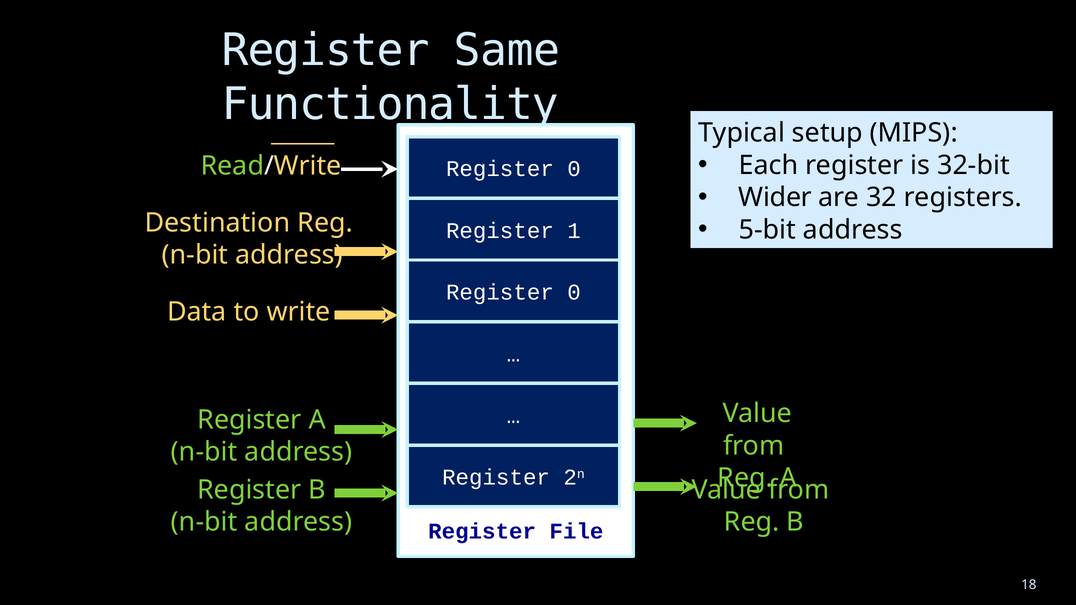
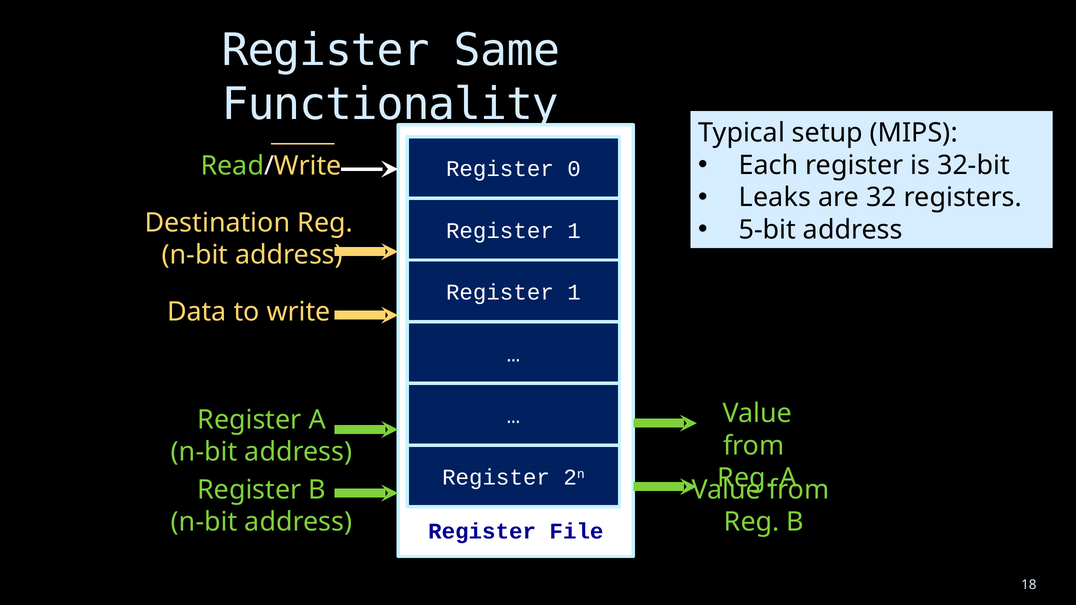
Wider: Wider -> Leaks
0 at (574, 293): 0 -> 1
